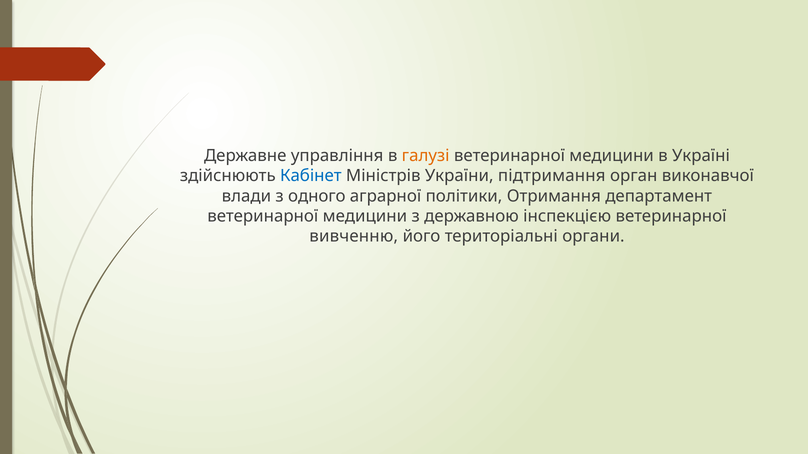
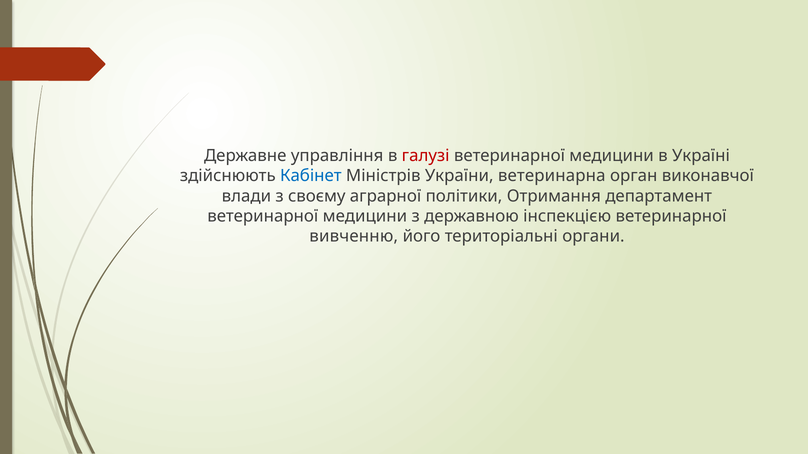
галузі colour: orange -> red
підтримання: підтримання -> ветеринарна
одного: одного -> своєму
